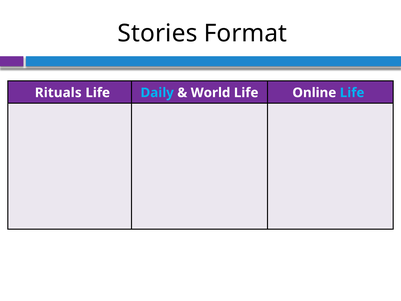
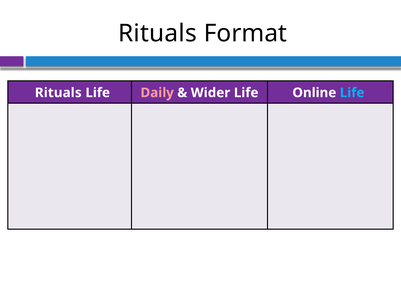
Stories at (158, 33): Stories -> Rituals
Daily colour: light blue -> pink
World: World -> Wider
